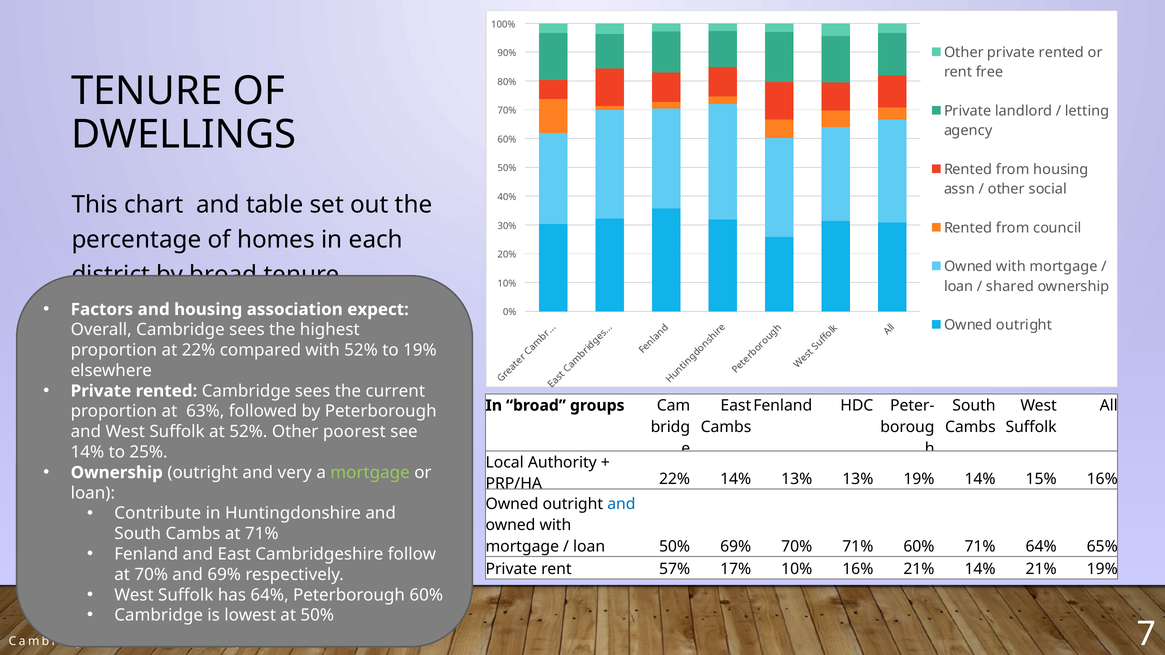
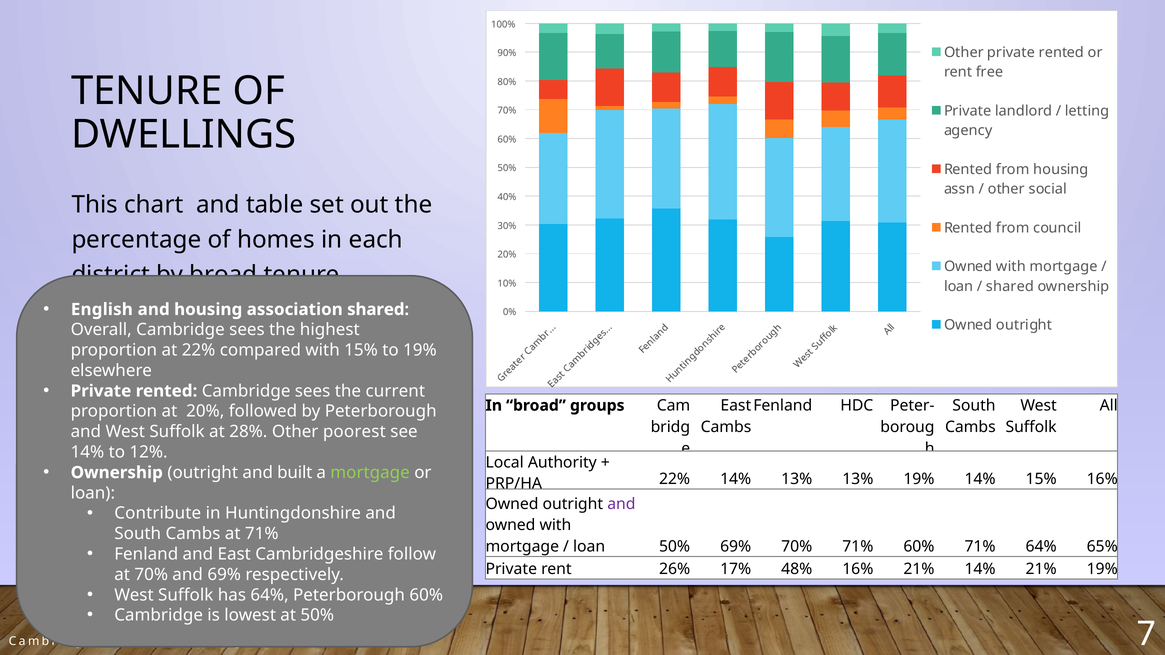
Factors: Factors -> English
association expect: expect -> shared
with 52%: 52% -> 15%
at 63%: 63% -> 20%
at 52%: 52% -> 28%
25%: 25% -> 12%
very: very -> built
and at (621, 504) colour: blue -> purple
57%: 57% -> 26%
17% 10%: 10% -> 48%
